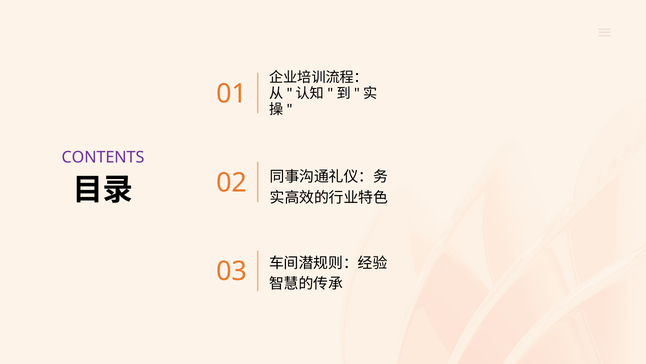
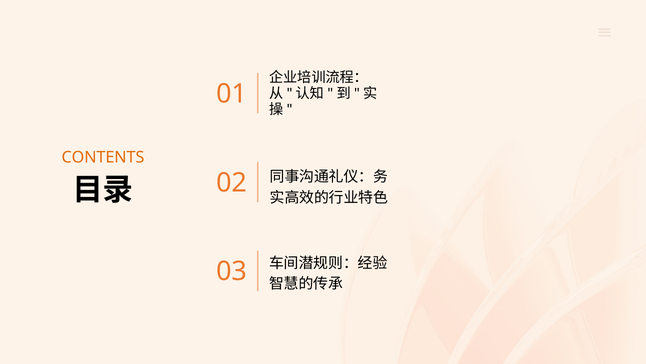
CONTENTS colour: purple -> orange
